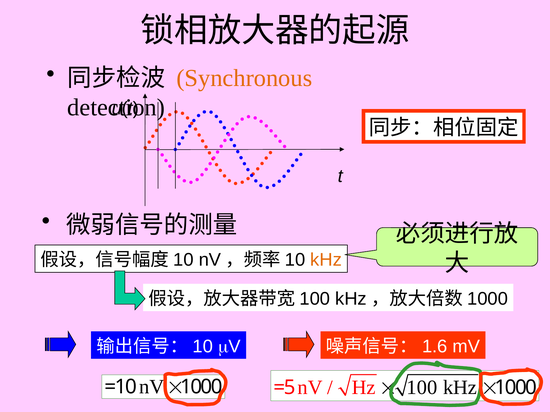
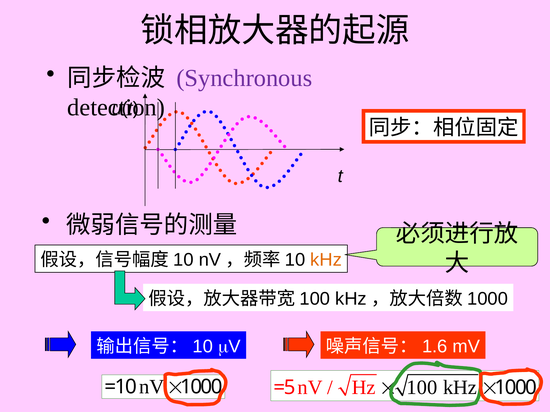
Synchronous colour: orange -> purple
